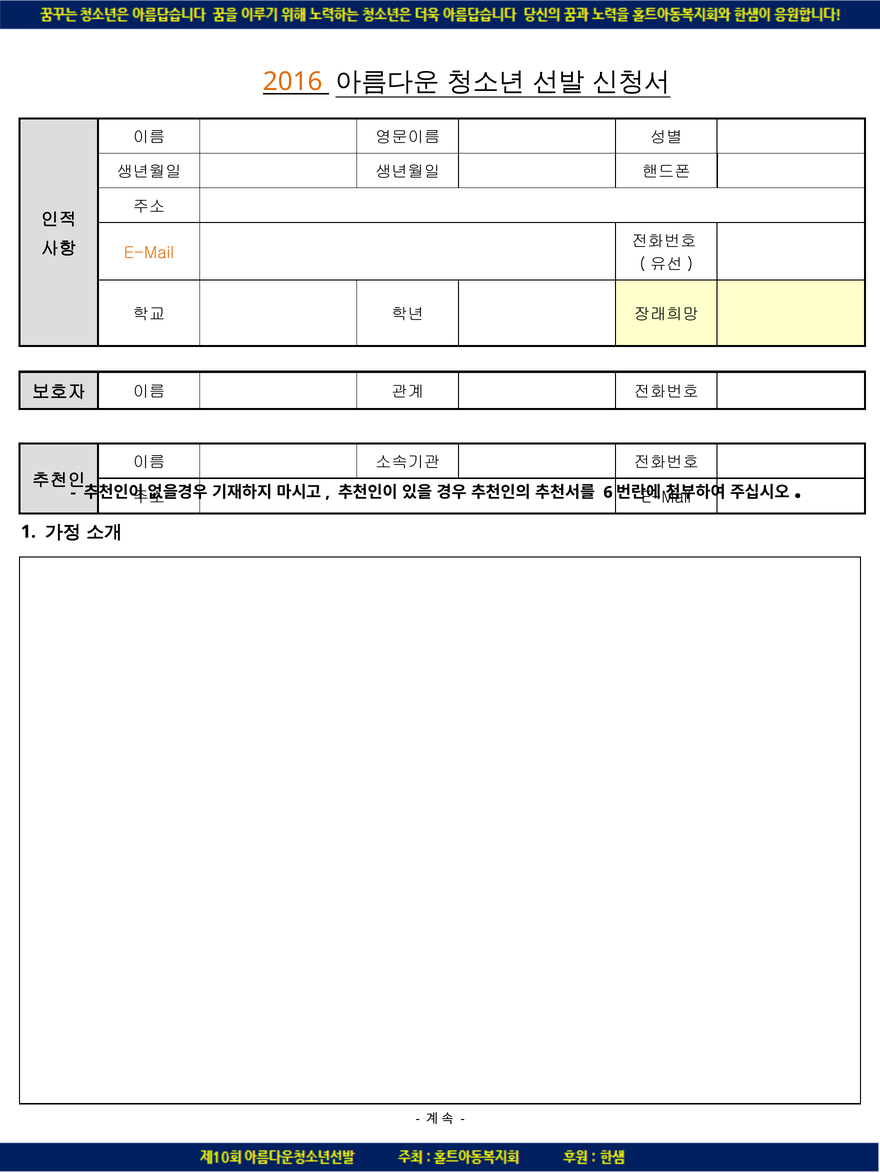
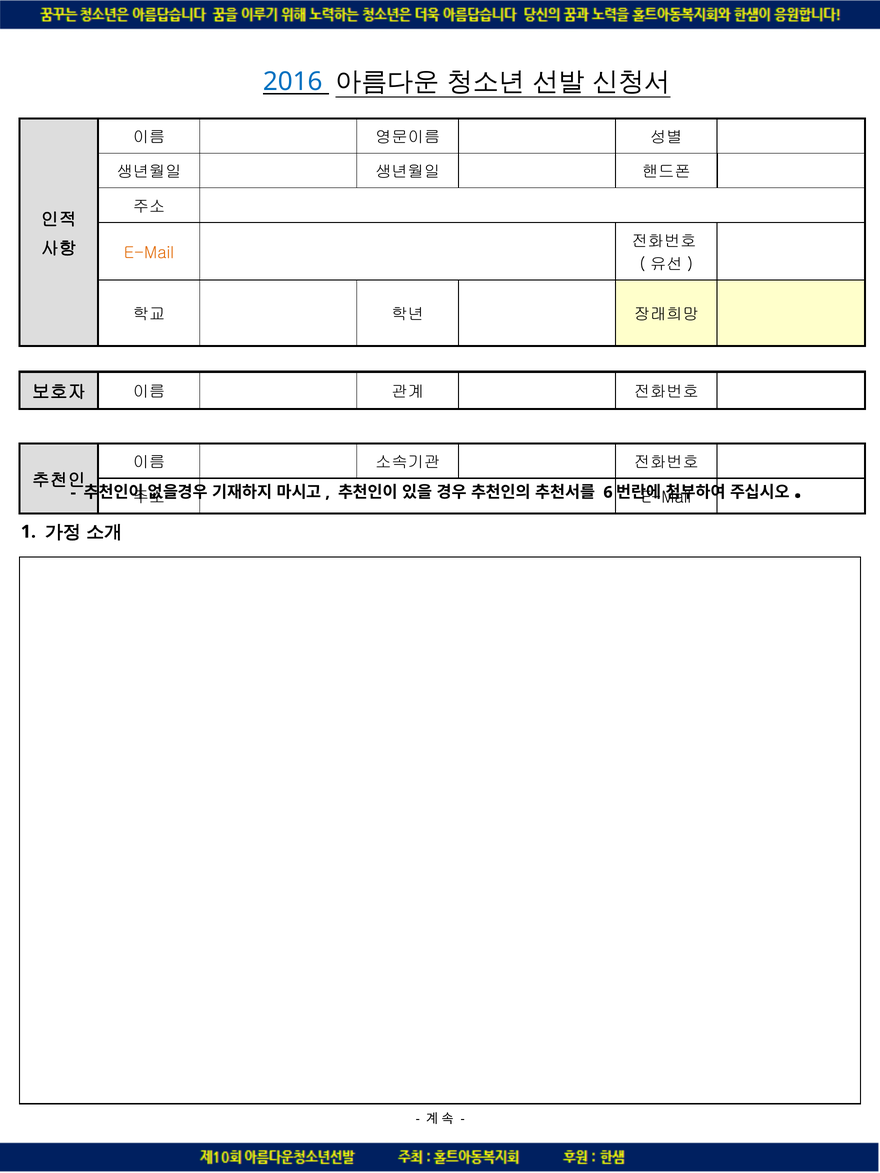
2016 colour: orange -> blue
